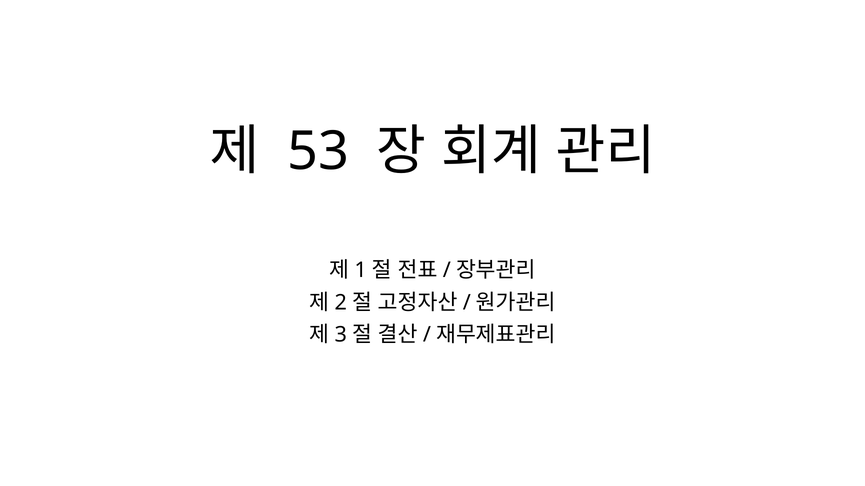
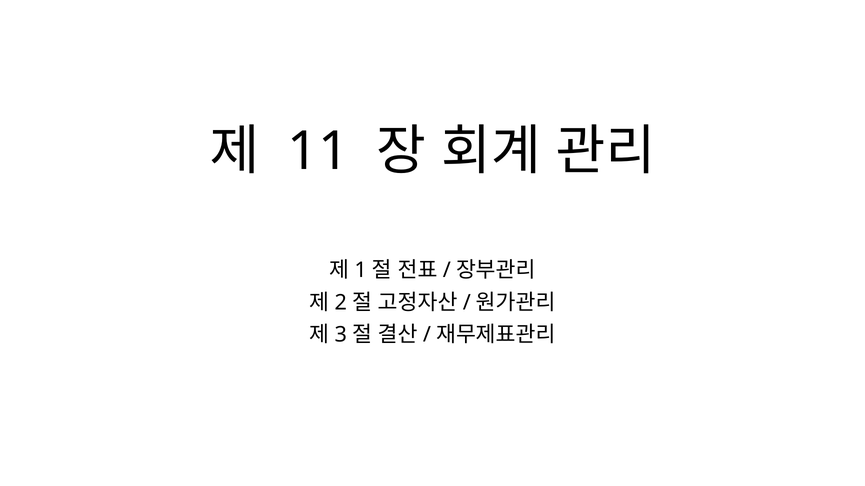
53: 53 -> 11
